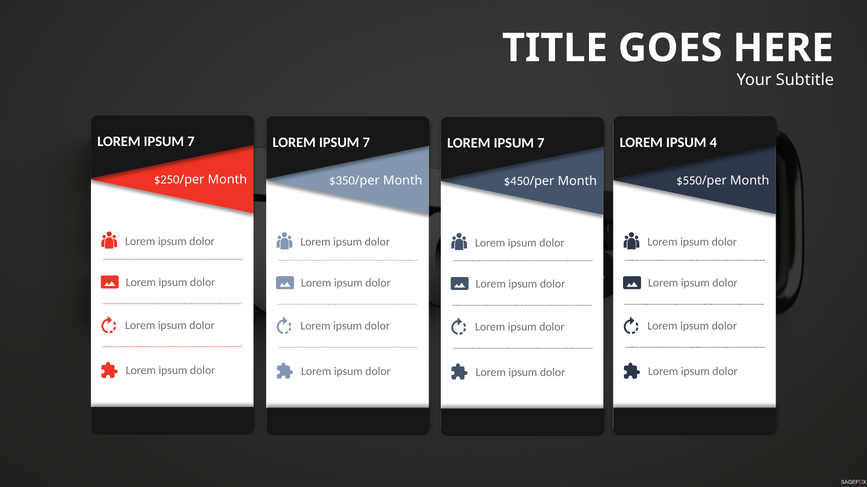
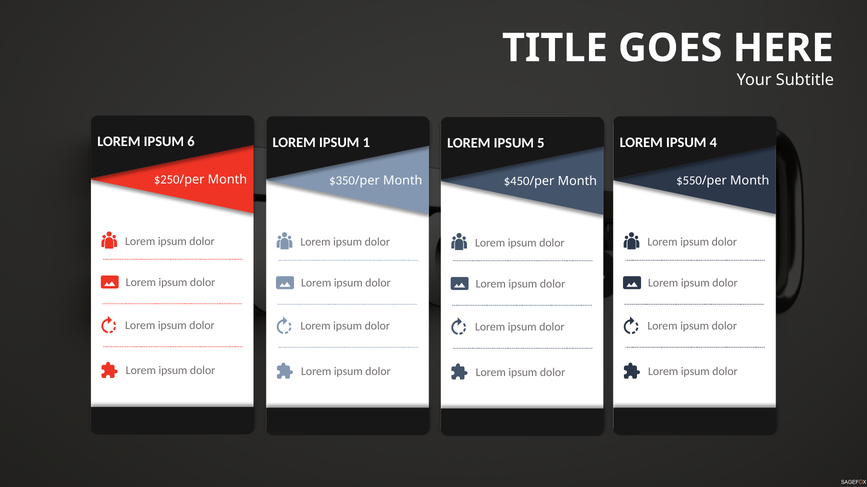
7 at (191, 142): 7 -> 6
7 at (366, 143): 7 -> 1
7 at (541, 143): 7 -> 5
